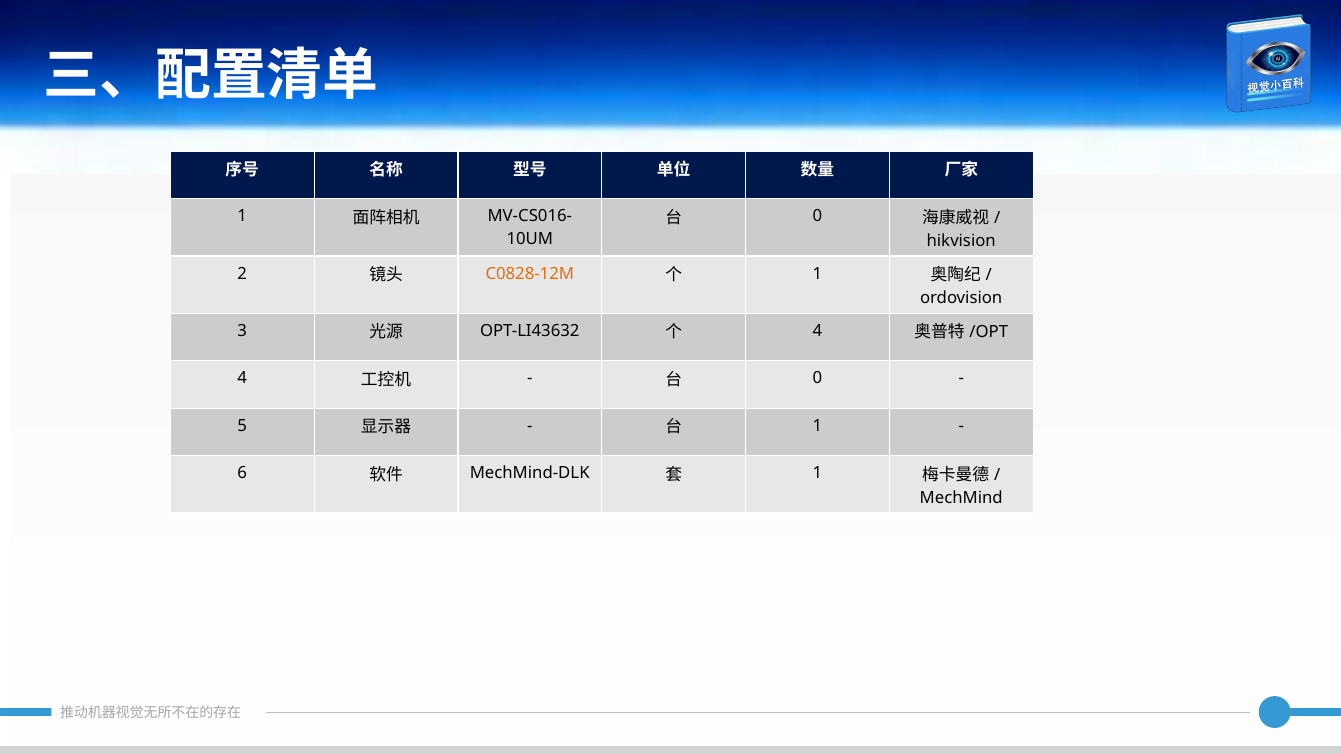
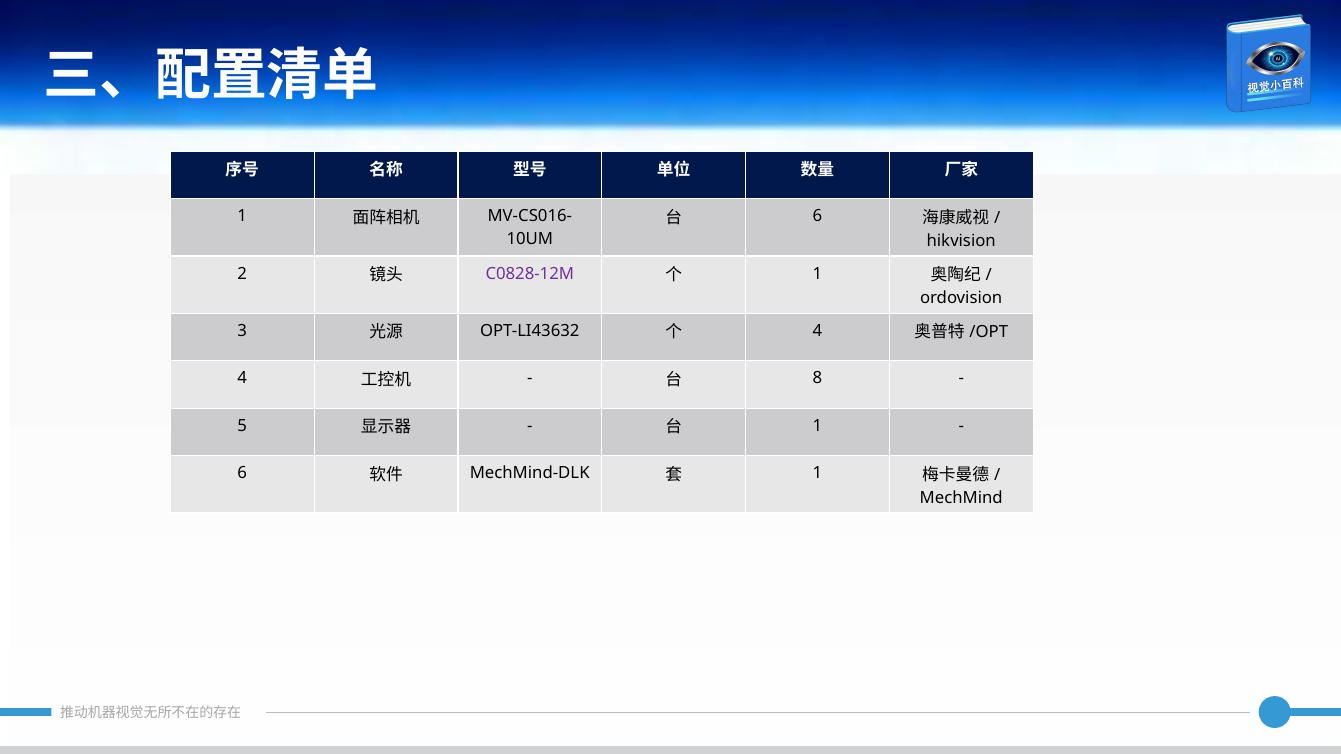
0 at (817, 216): 0 -> 6
C0828-12M colour: orange -> purple
0 at (817, 378): 0 -> 8
